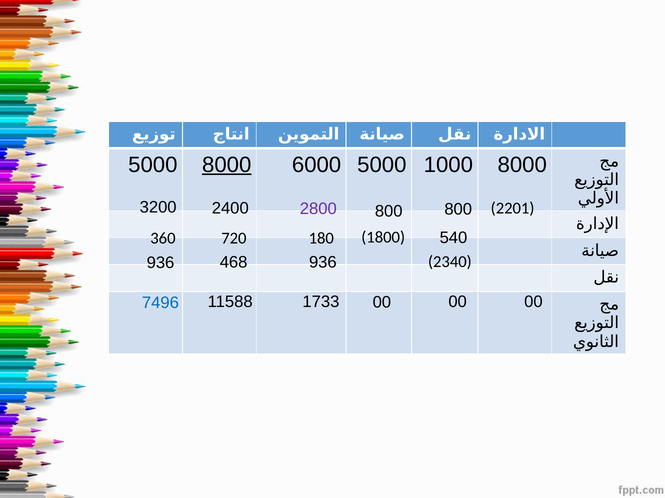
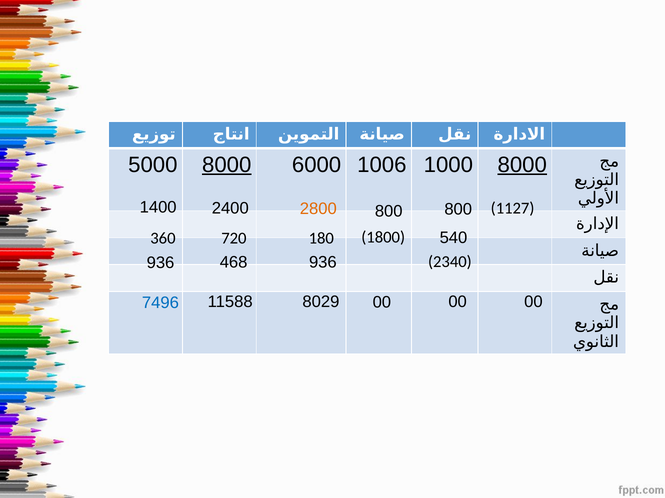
6000 5000: 5000 -> 1006
8000 at (522, 165) underline: none -> present
3200: 3200 -> 1400
2800 colour: purple -> orange
2201: 2201 -> 1127
1733: 1733 -> 8029
